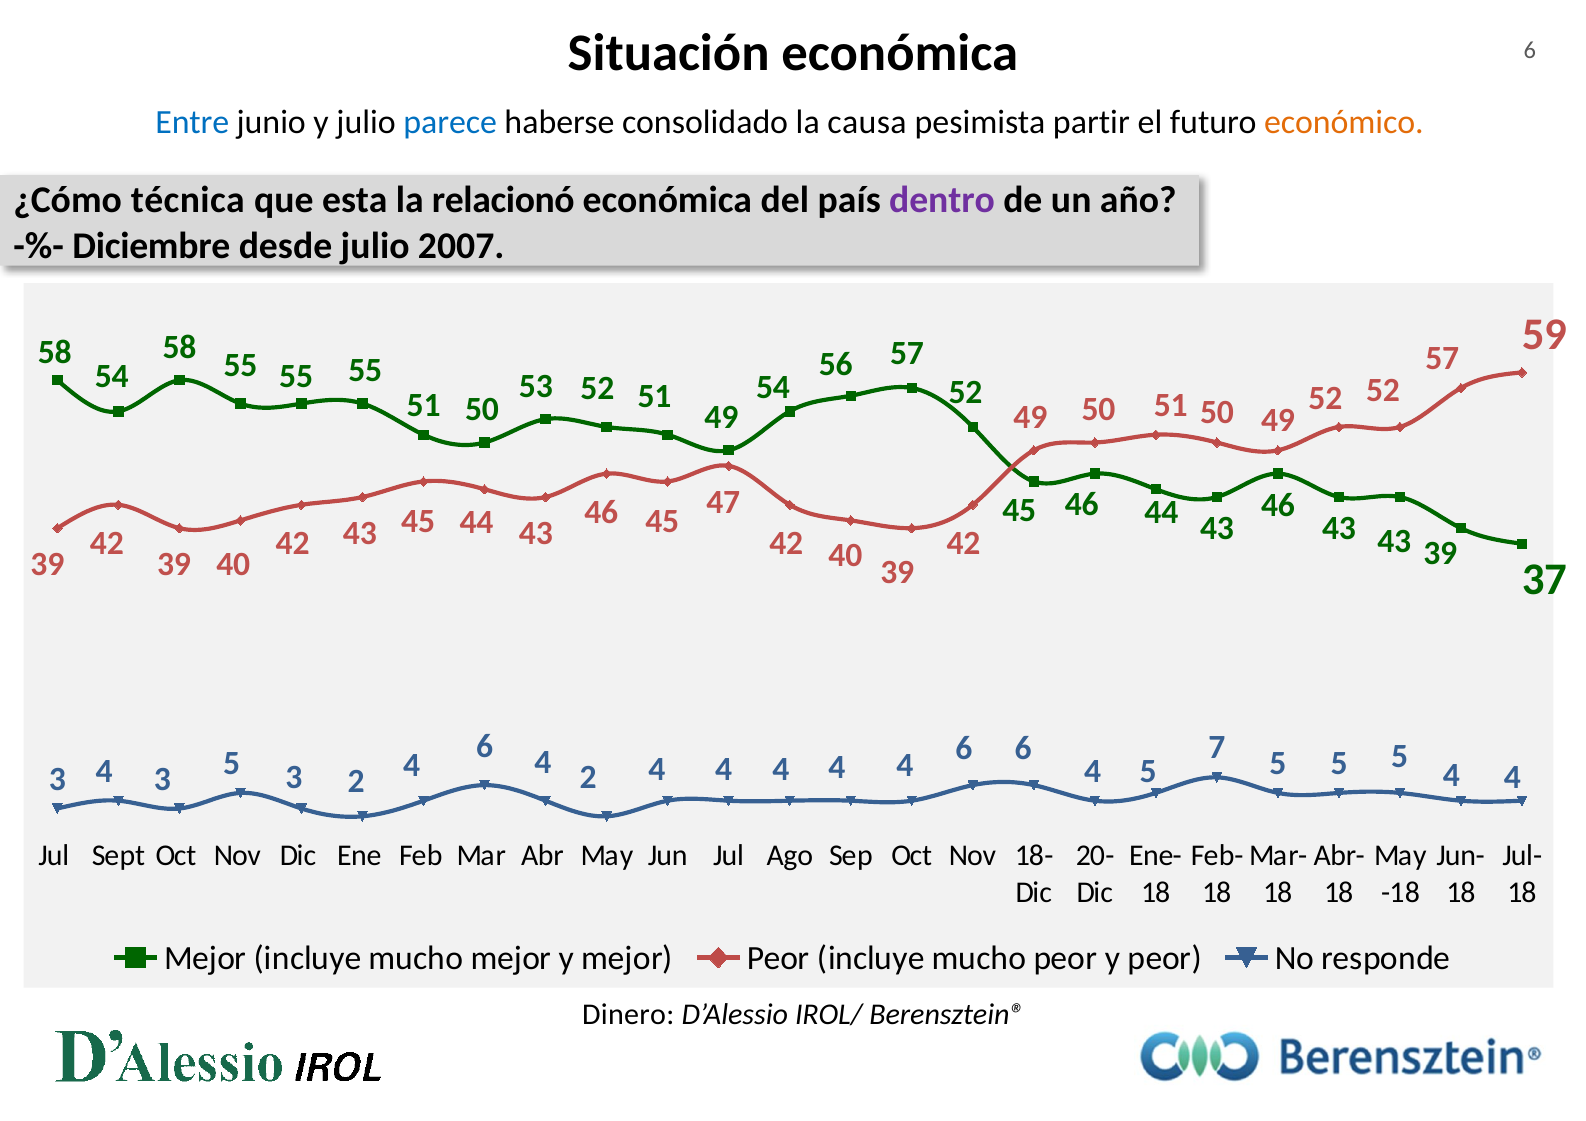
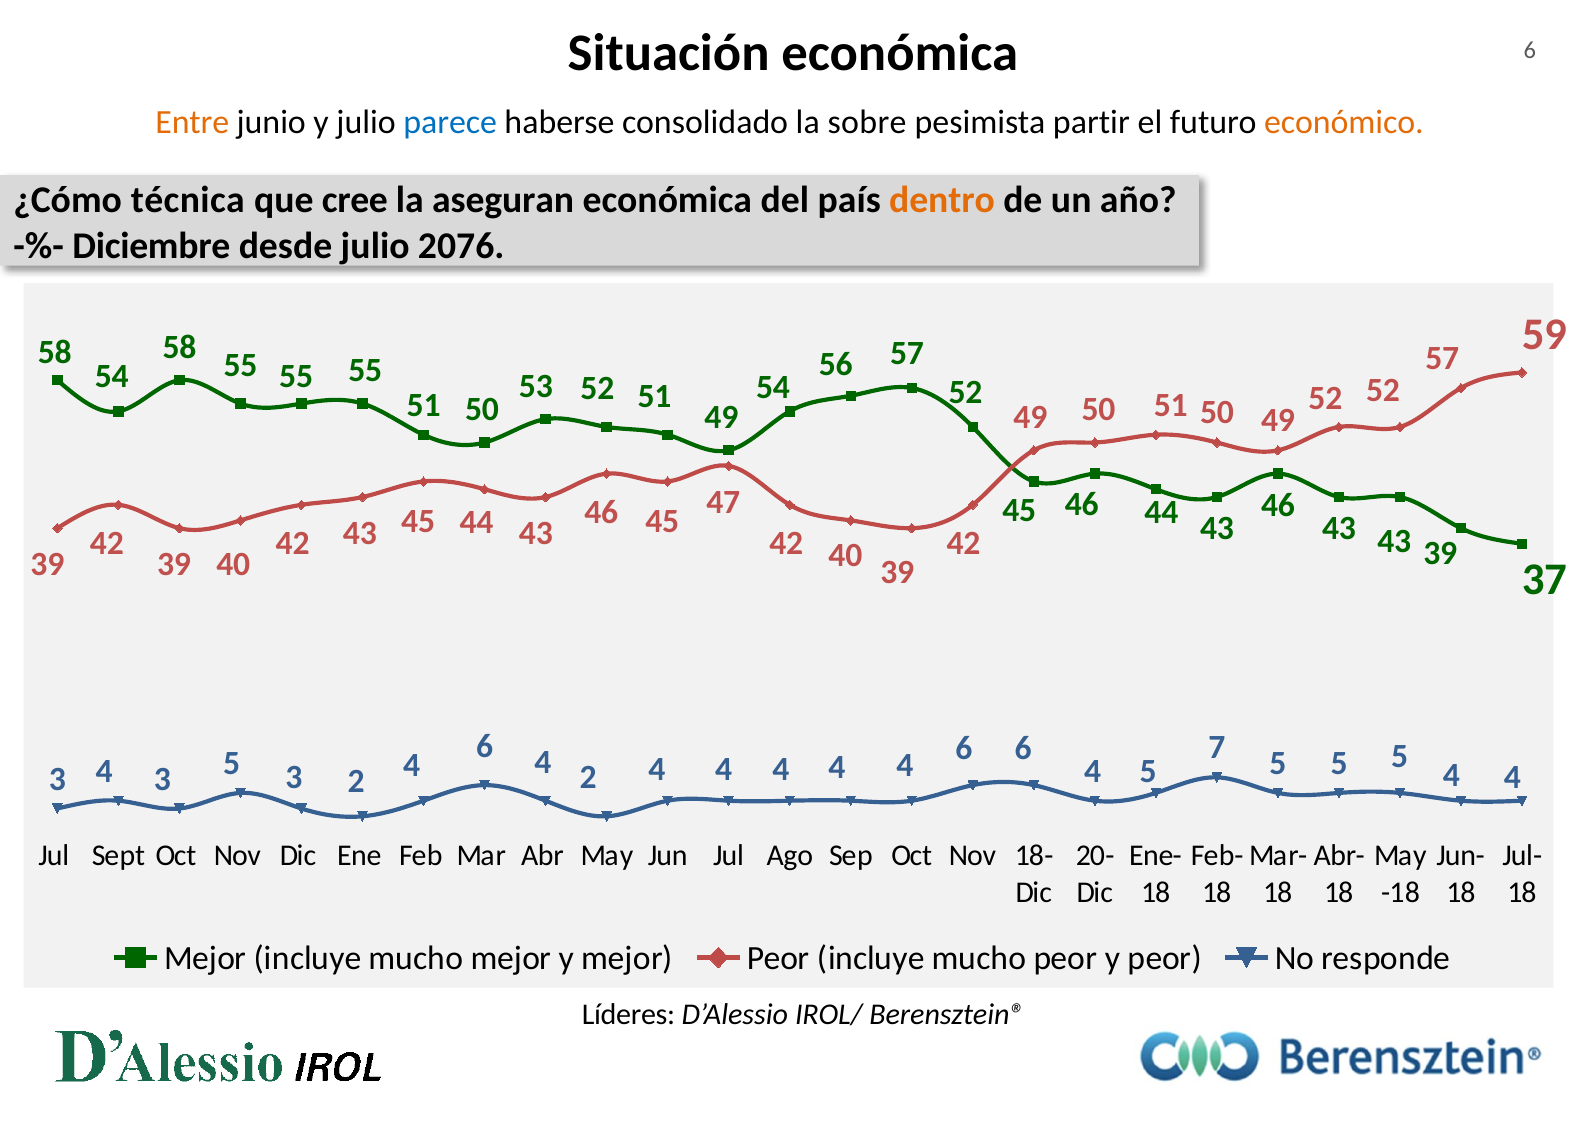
Entre colour: blue -> orange
causa: causa -> sobre
esta: esta -> cree
relacionó: relacionó -> aseguran
dentro colour: purple -> orange
2007: 2007 -> 2076
Dinero: Dinero -> Líderes
